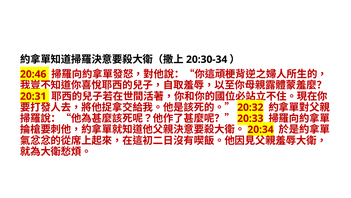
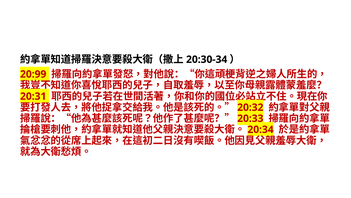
20:46: 20:46 -> 20:99
